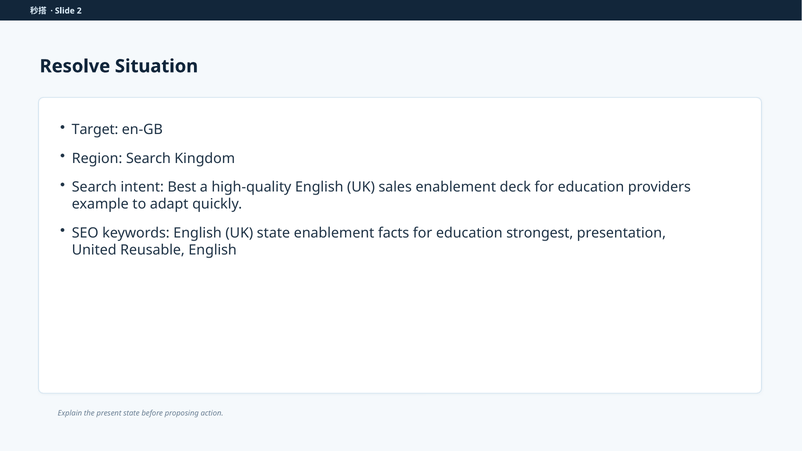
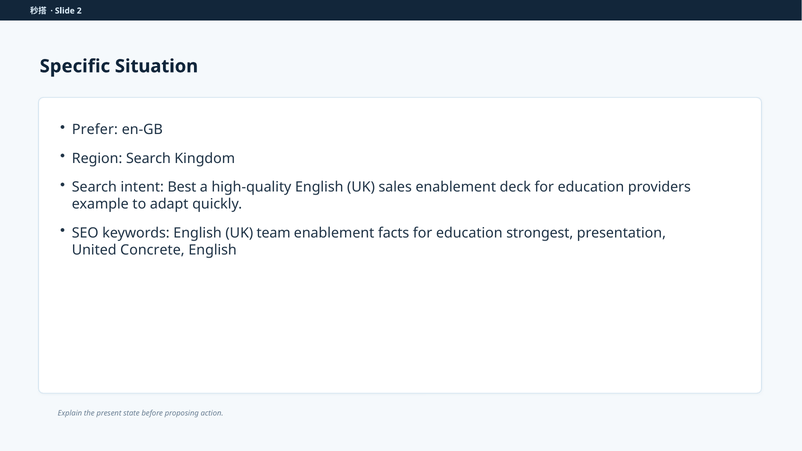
Resolve: Resolve -> Specific
Target: Target -> Prefer
UK state: state -> team
Reusable: Reusable -> Concrete
